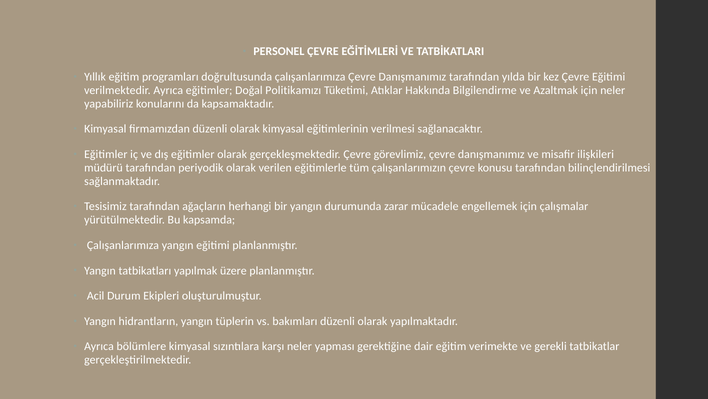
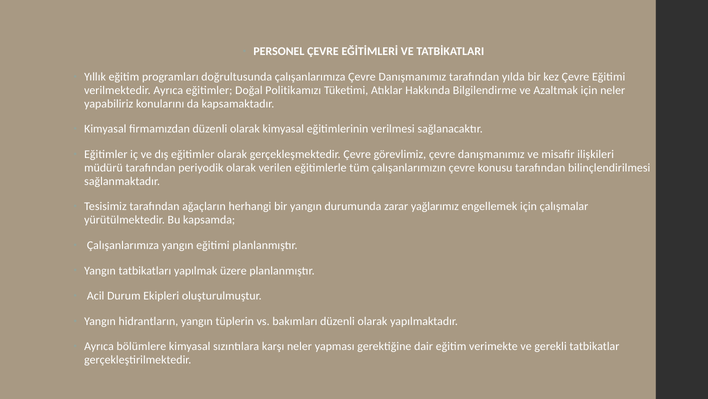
mücadele: mücadele -> yağlarımız
